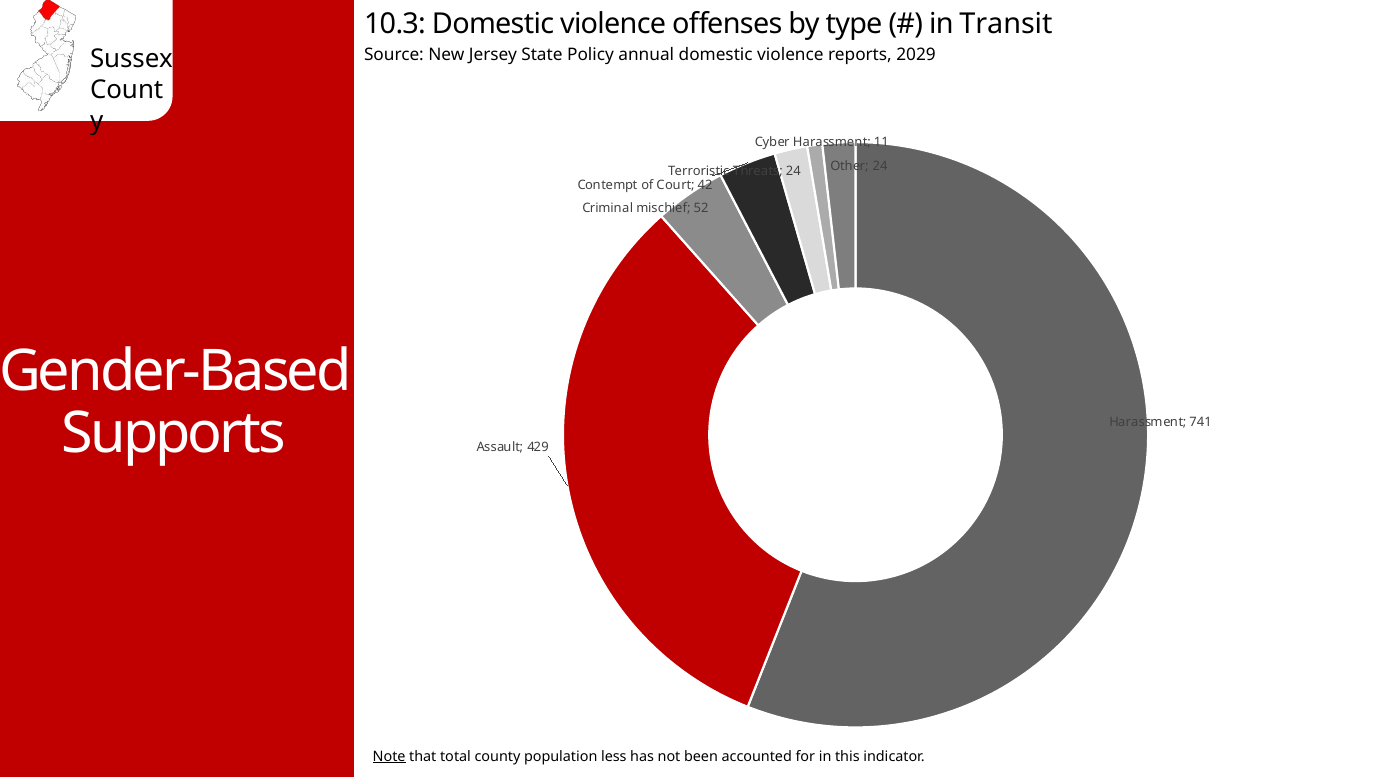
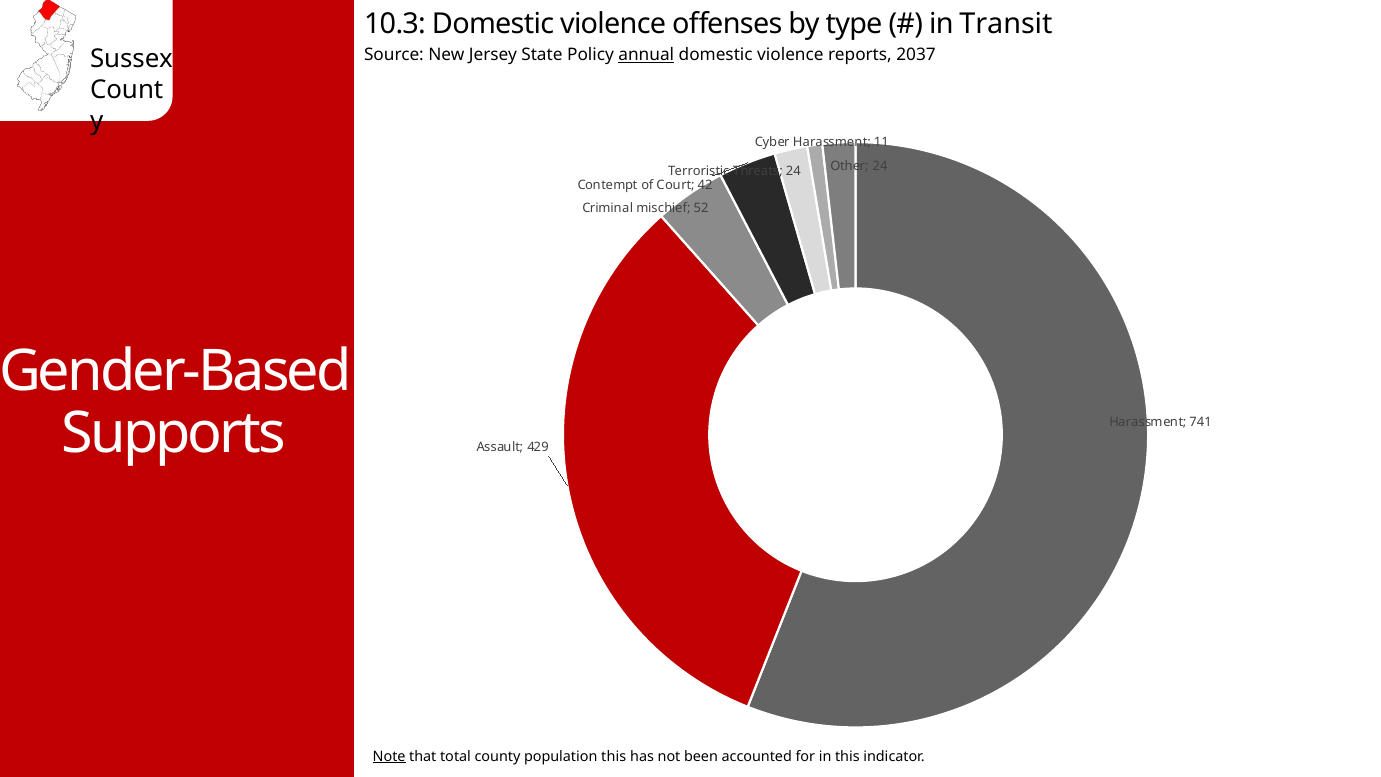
annual underline: none -> present
2029: 2029 -> 2037
population less: less -> this
